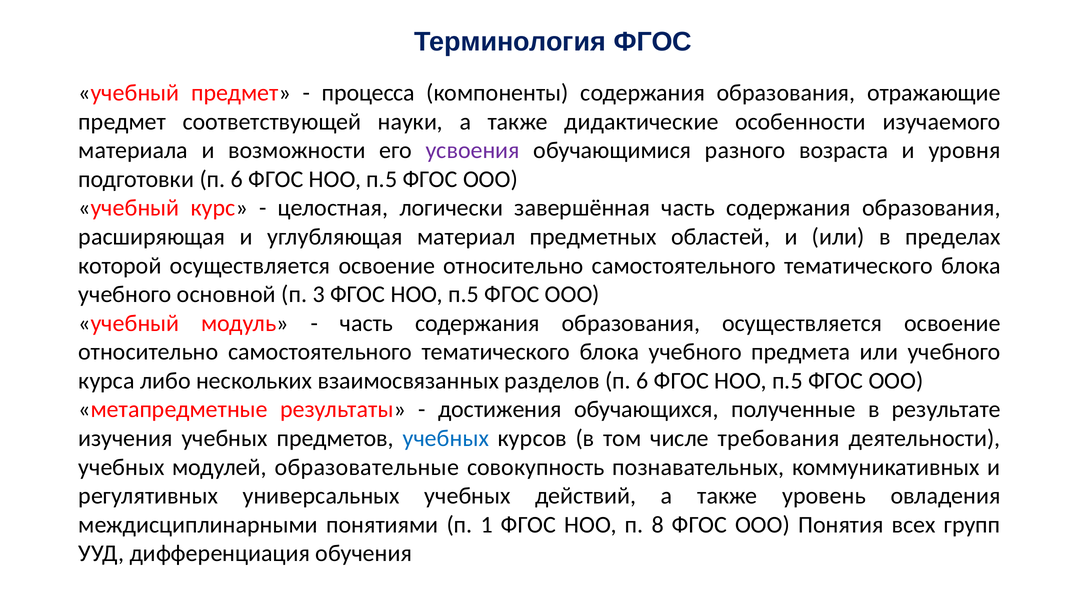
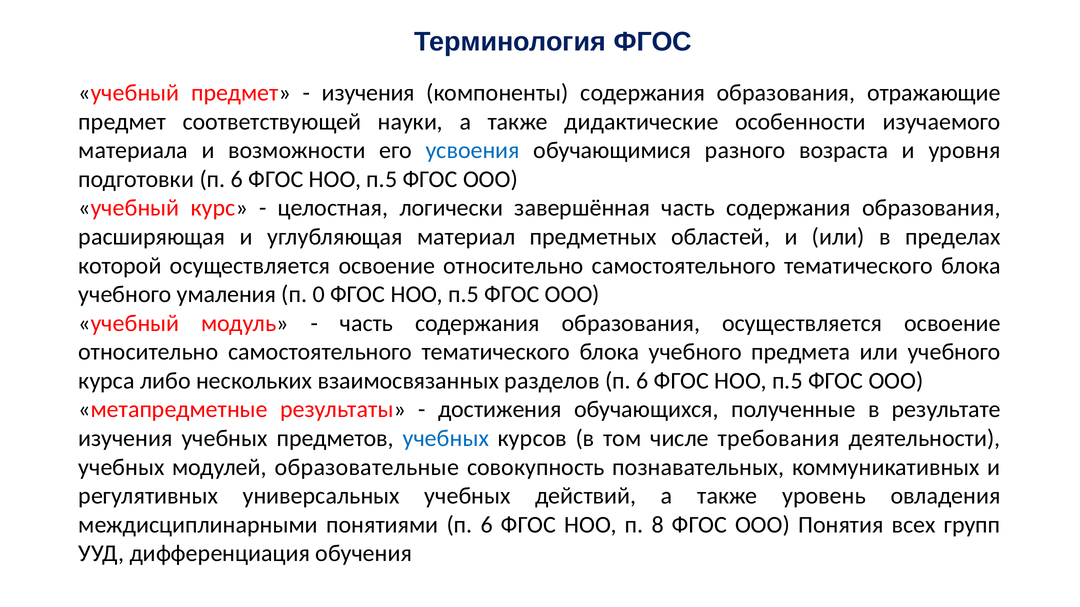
процесса at (368, 93): процесса -> изучения
усвоения colour: purple -> blue
основной: основной -> умаления
3: 3 -> 0
понятиями п 1: 1 -> 6
